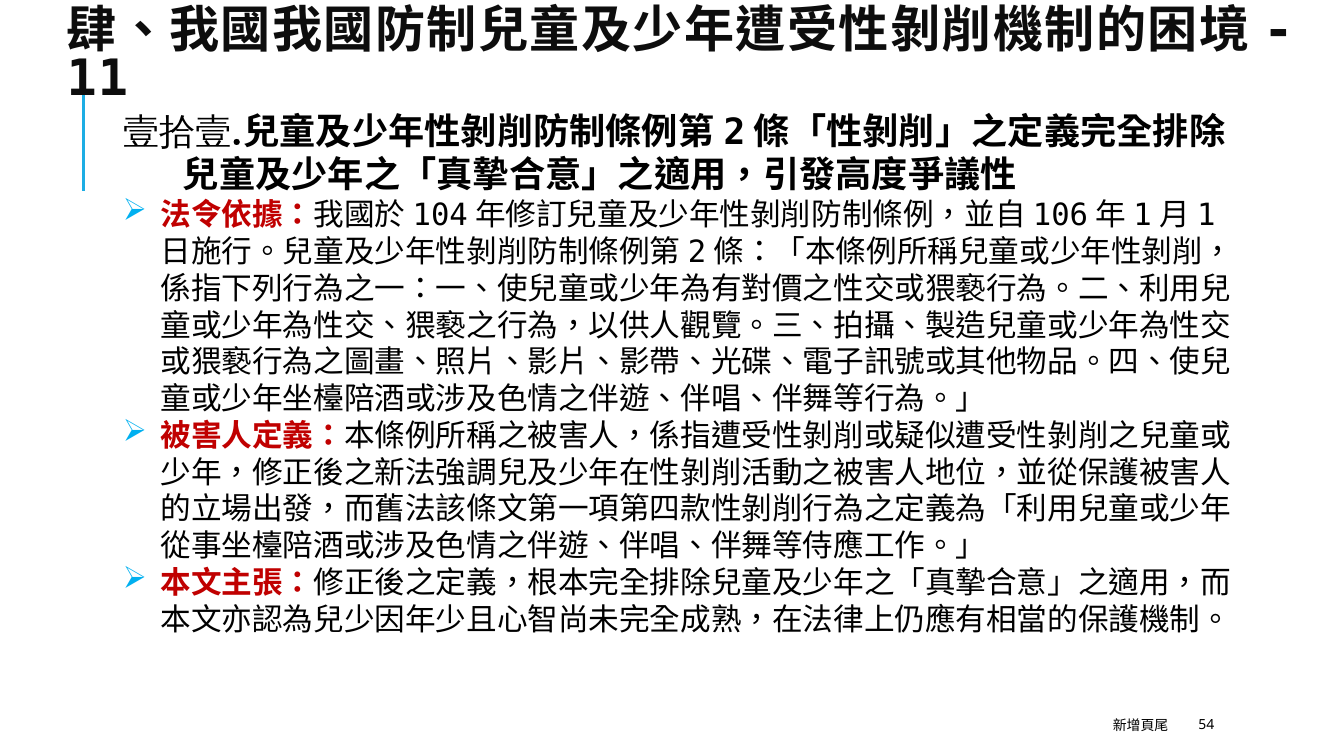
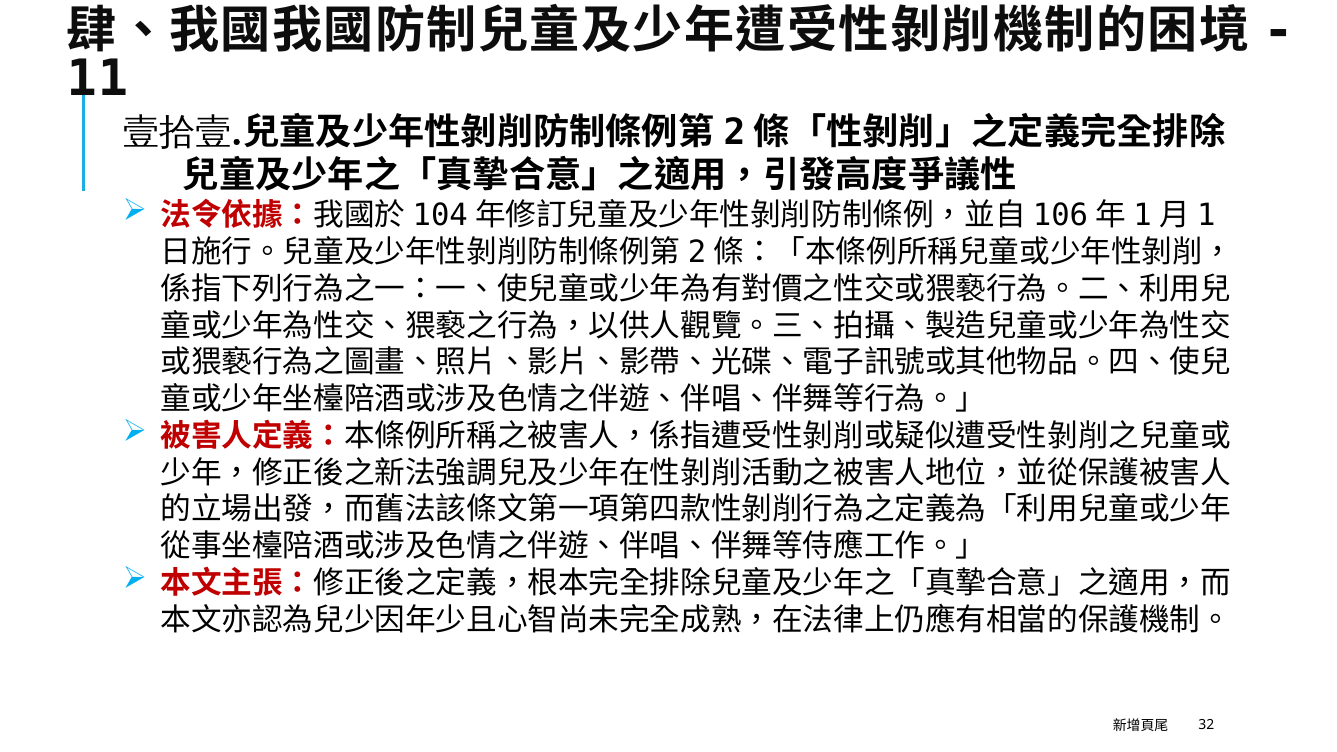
54: 54 -> 32
